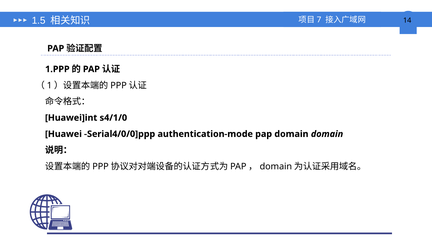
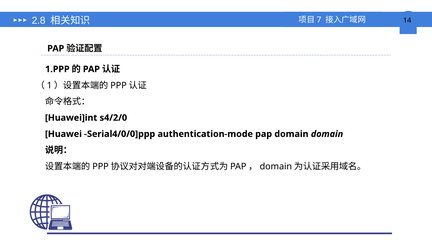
1.5: 1.5 -> 2.8
s4/1/0: s4/1/0 -> s4/2/0
